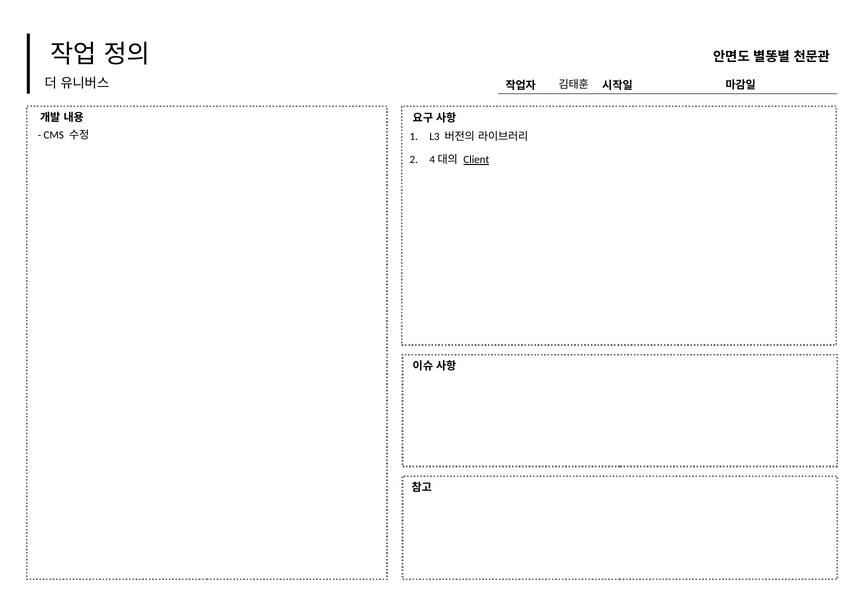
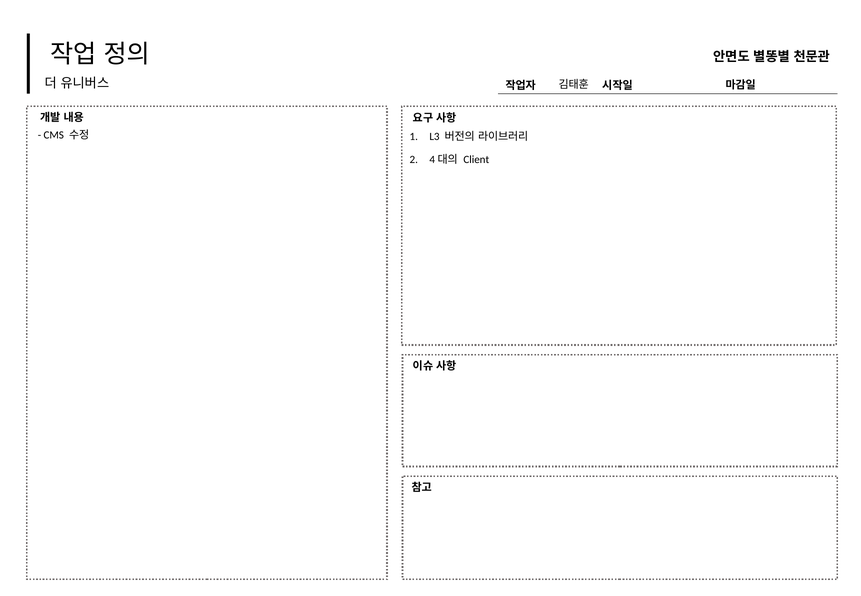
Client underline: present -> none
